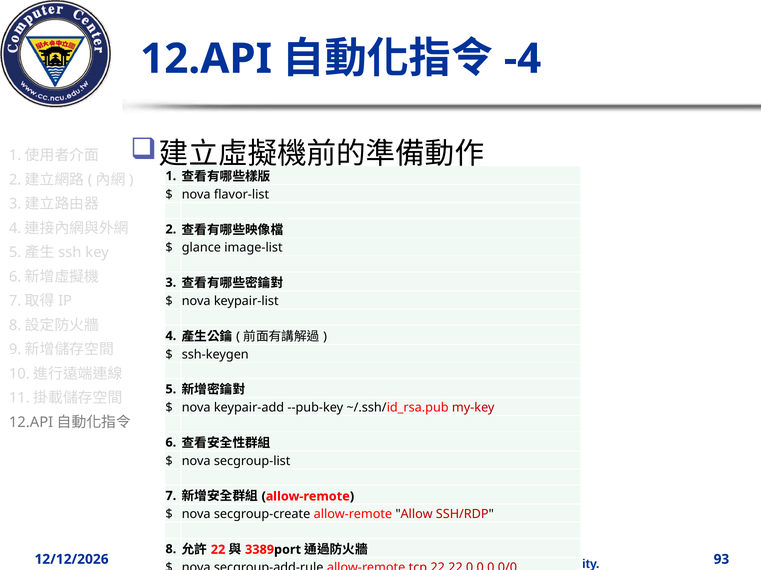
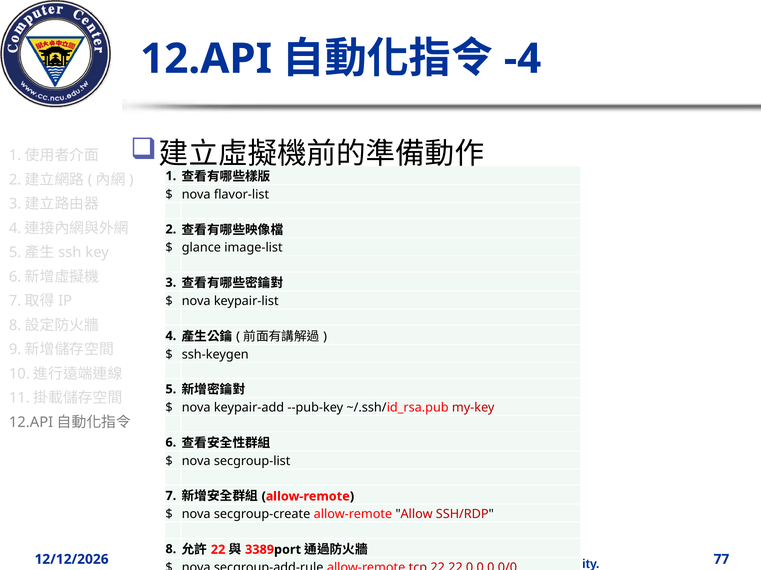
93: 93 -> 77
